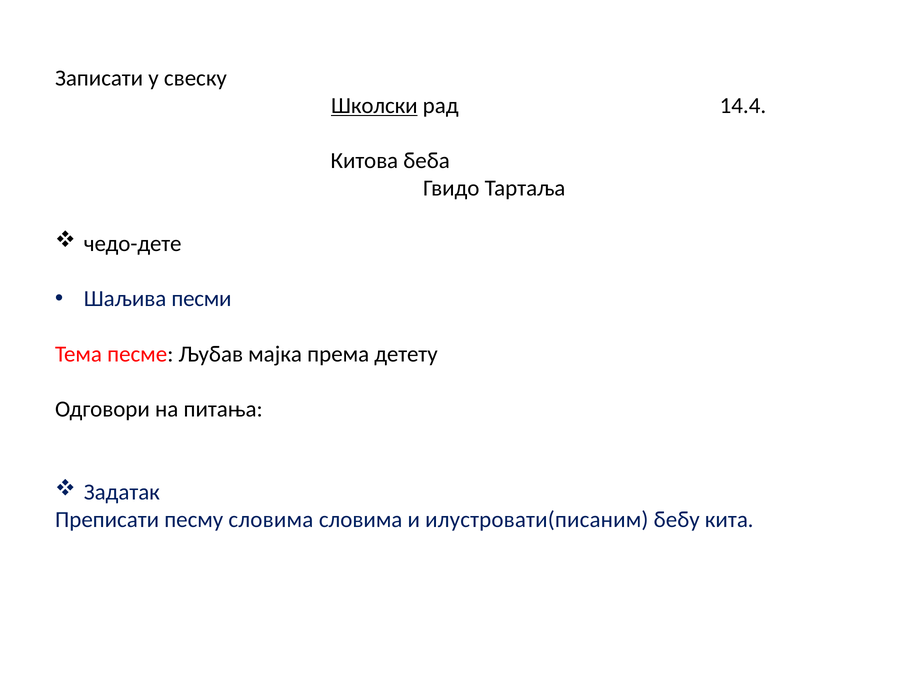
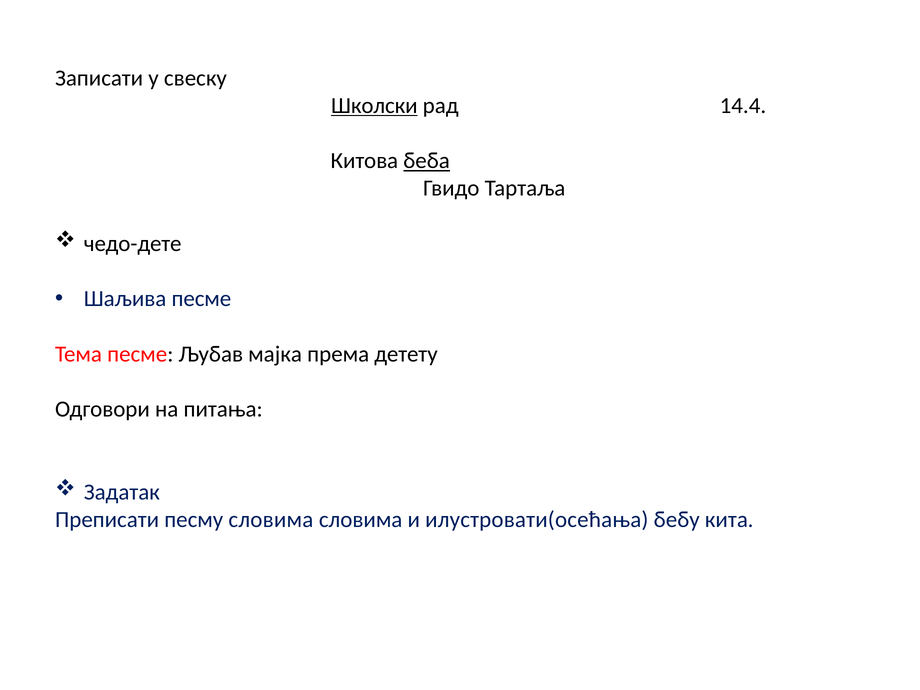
беба underline: none -> present
Шаљива песми: песми -> песме
илустровати(писаним: илустровати(писаним -> илустровати(осећања
